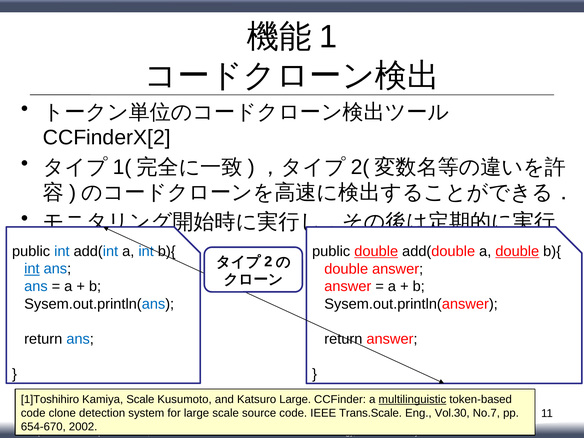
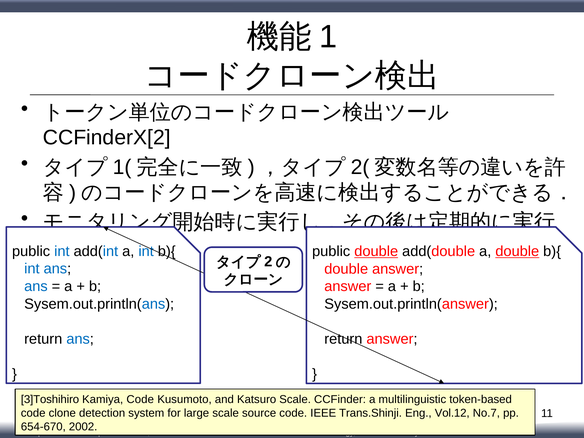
int at (32, 269) underline: present -> none
1]Toshihiro: 1]Toshihiro -> 3]Toshihiro
Kamiya Scale: Scale -> Code
Katsuro Large: Large -> Scale
multilinguistic underline: present -> none
Trans.Scale: Trans.Scale -> Trans.Shinji
Vol.30: Vol.30 -> Vol.12
